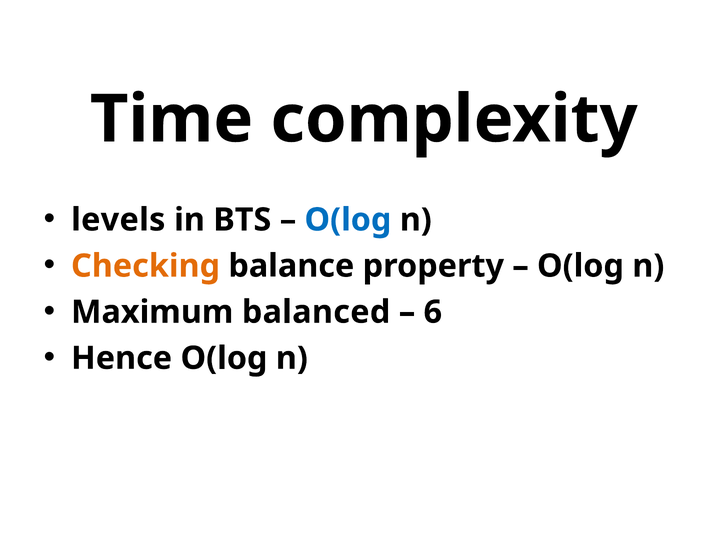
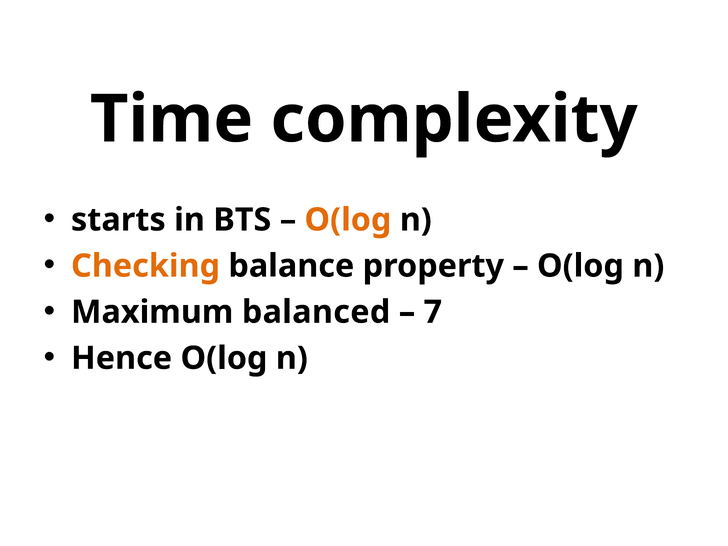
levels: levels -> starts
O(log at (348, 220) colour: blue -> orange
6: 6 -> 7
